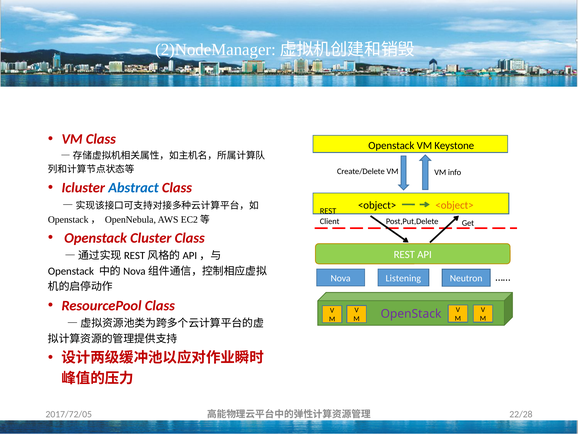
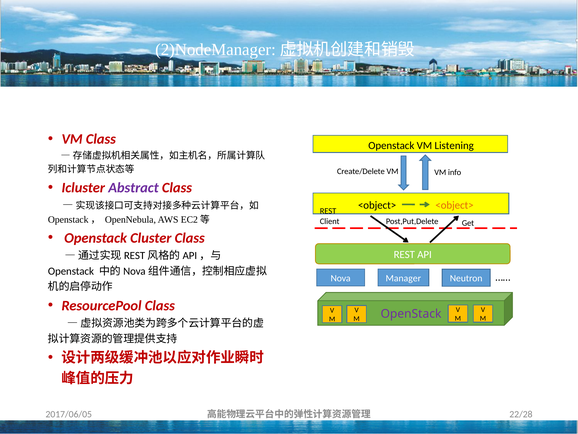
Keystone: Keystone -> Listening
Abstract colour: blue -> purple
Listening: Listening -> Manager
2017/72/05: 2017/72/05 -> 2017/06/05
